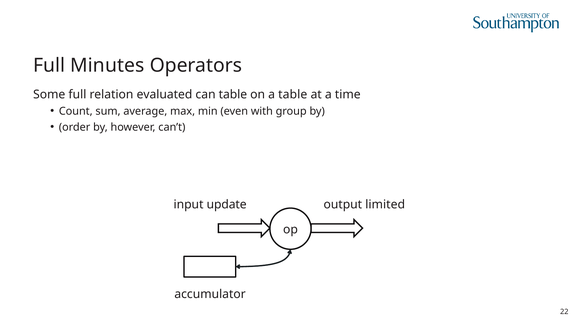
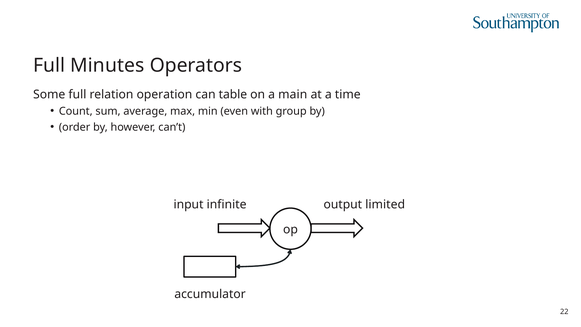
evaluated: evaluated -> operation
a table: table -> main
update: update -> infinite
